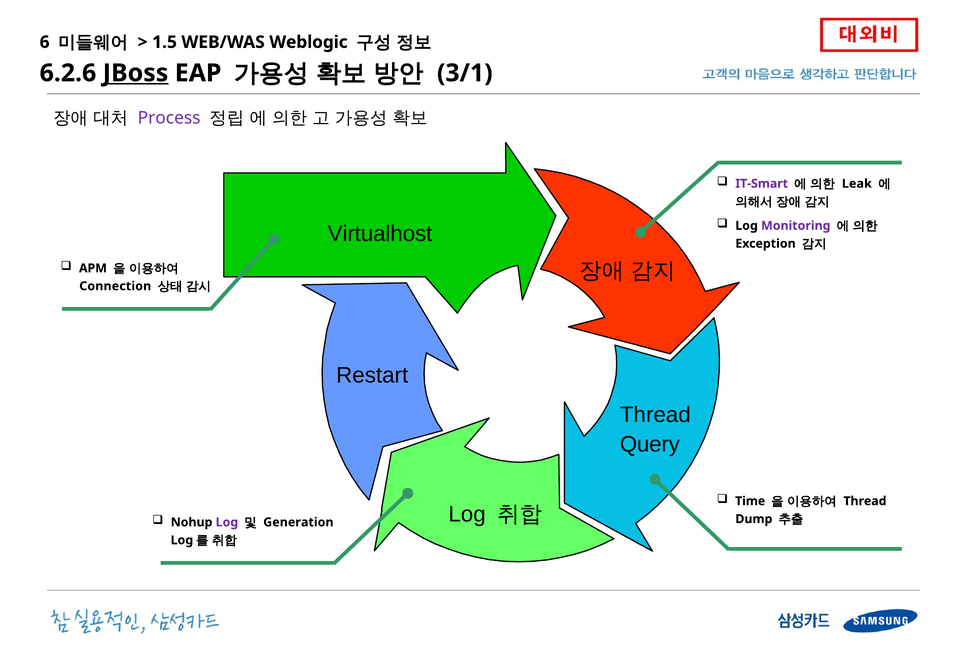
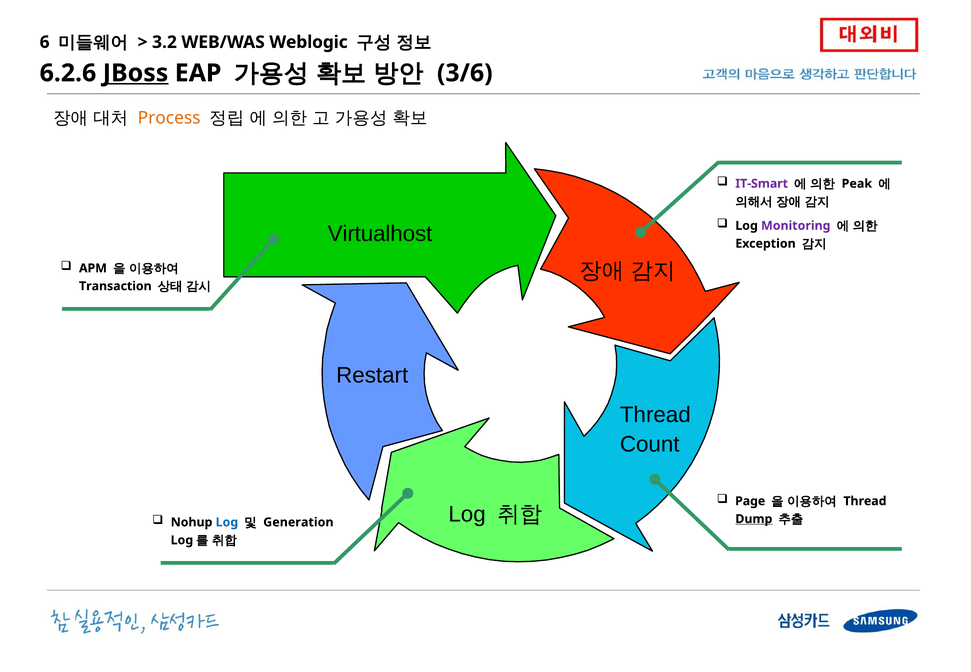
1.5: 1.5 -> 3.2
3/1: 3/1 -> 3/6
Process colour: purple -> orange
Leak: Leak -> Peak
Connection: Connection -> Transaction
Query: Query -> Count
Time: Time -> Page
Log at (227, 522) colour: purple -> blue
Dump underline: none -> present
